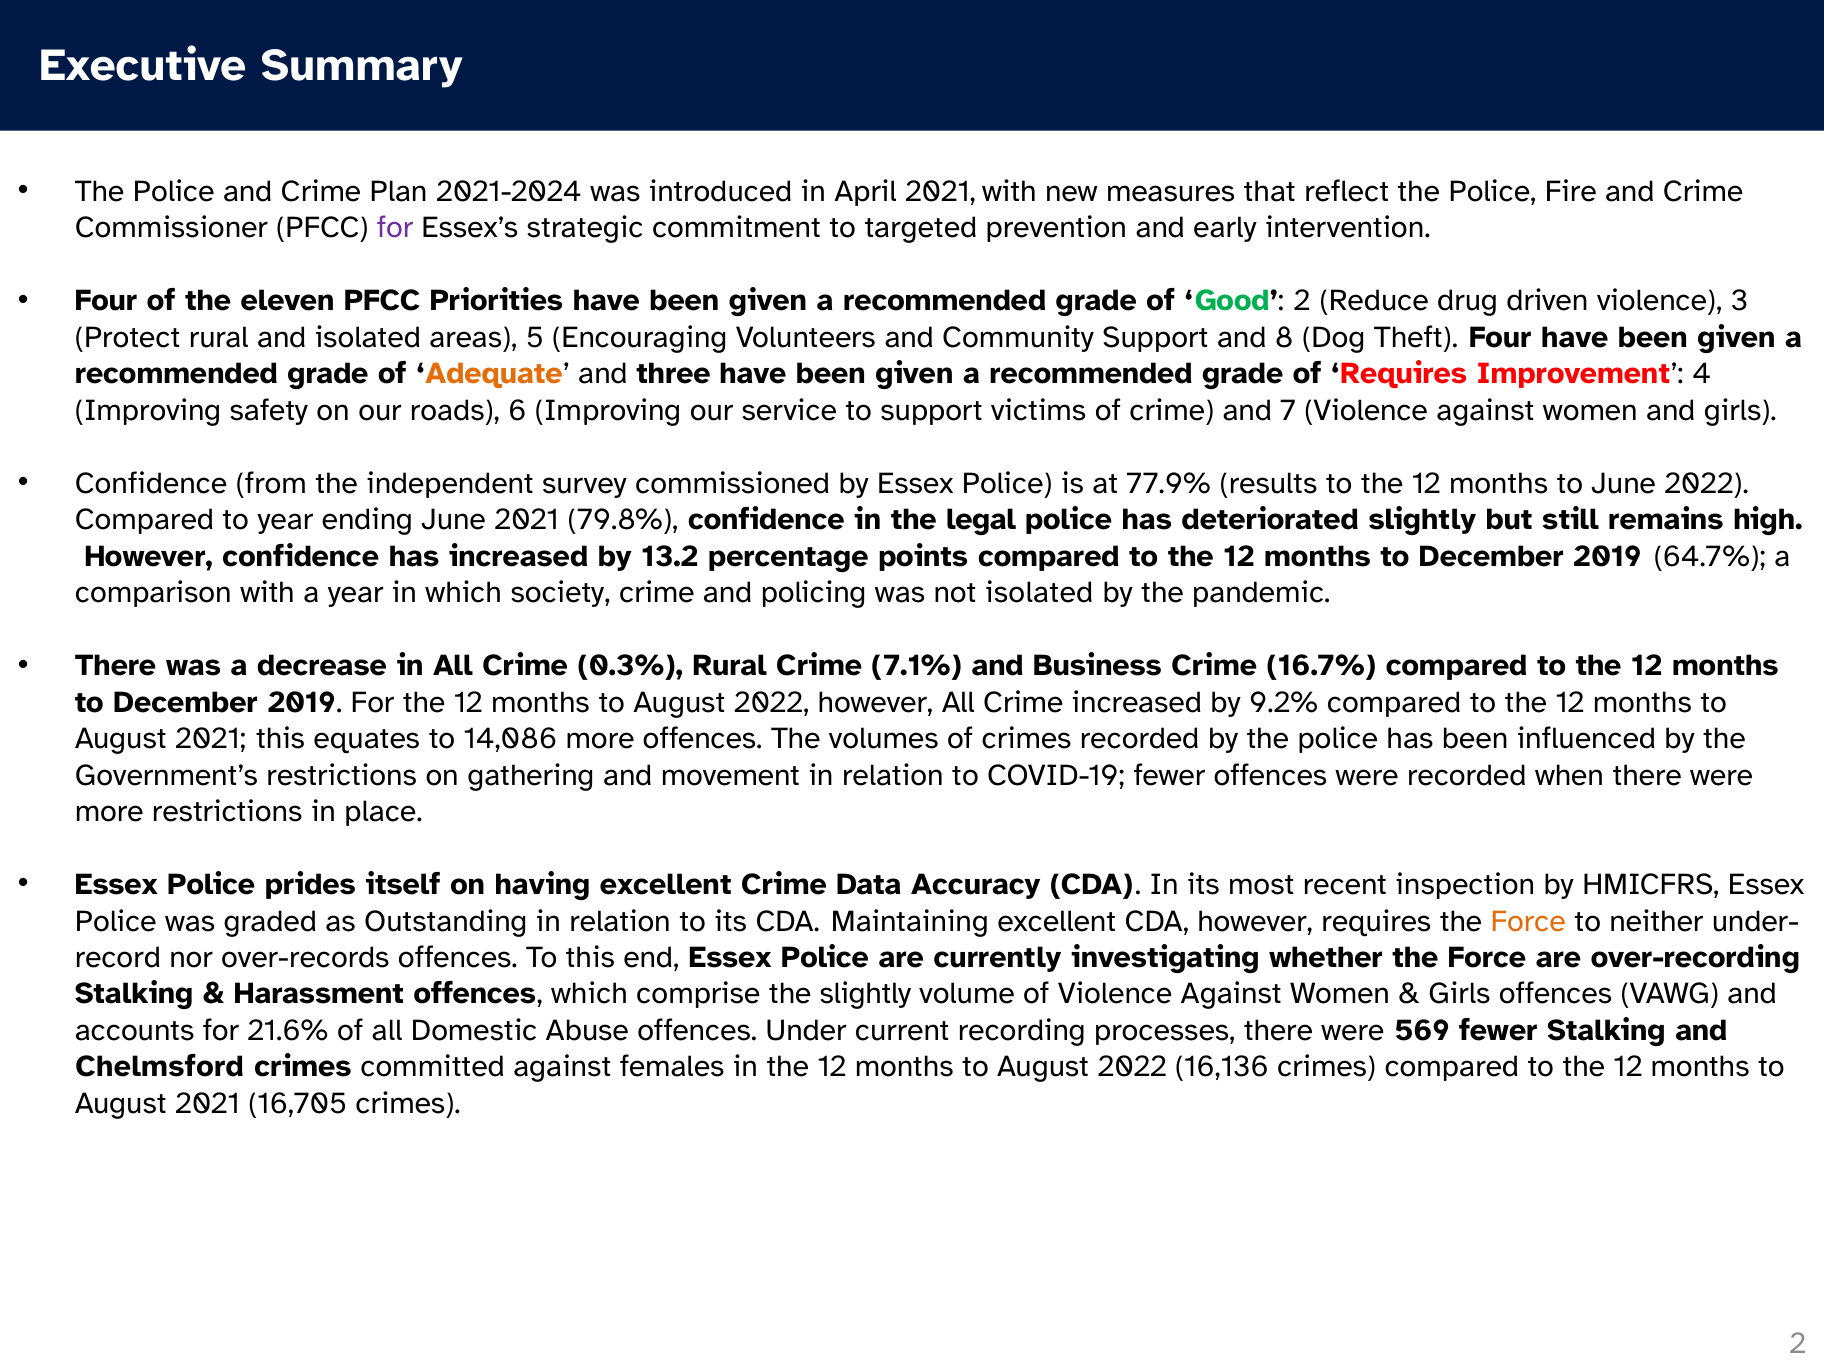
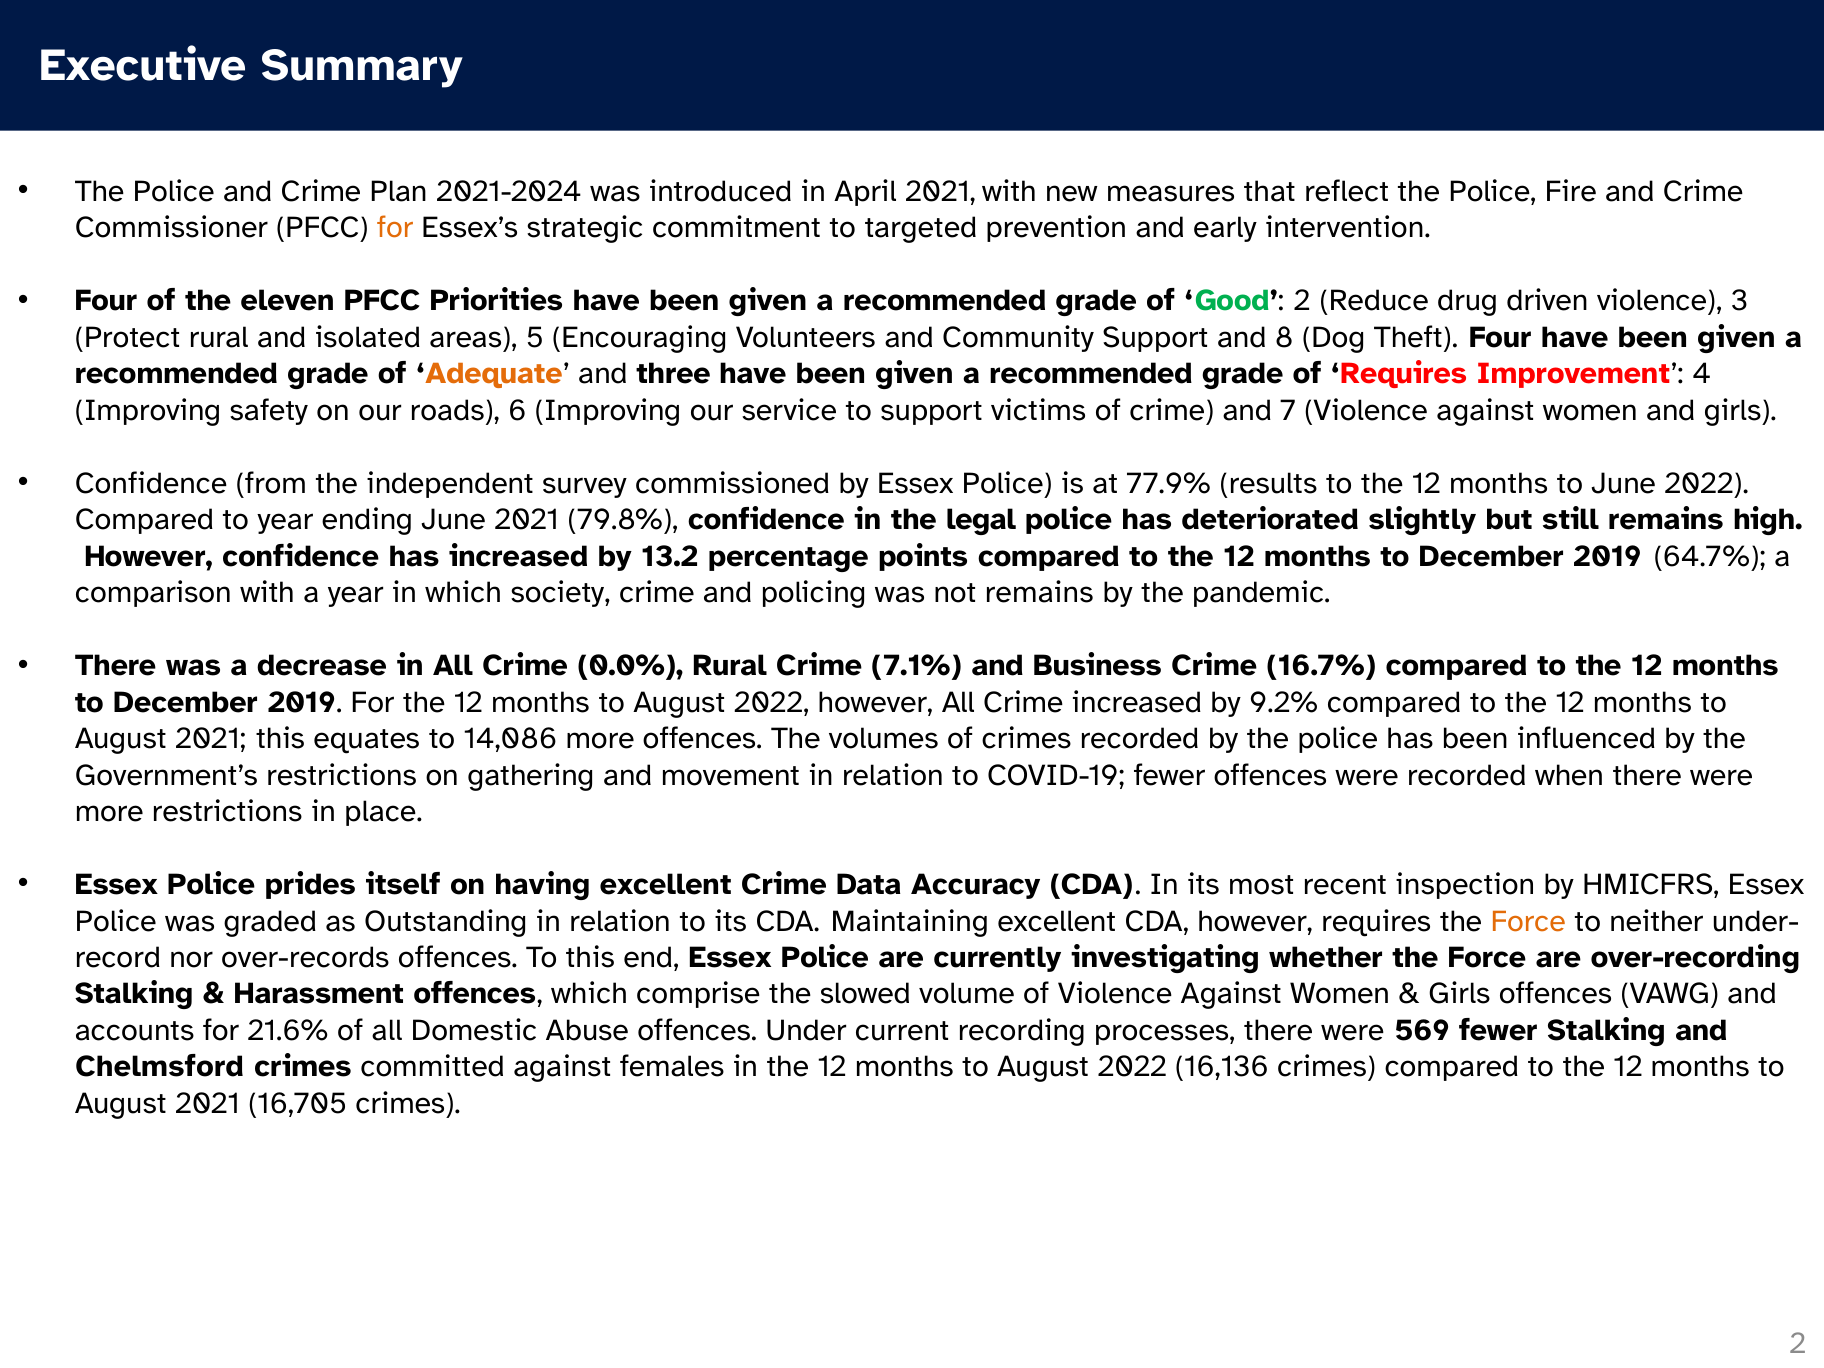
for at (395, 228) colour: purple -> orange
not isolated: isolated -> remains
0.3%: 0.3% -> 0.0%
the slightly: slightly -> slowed
